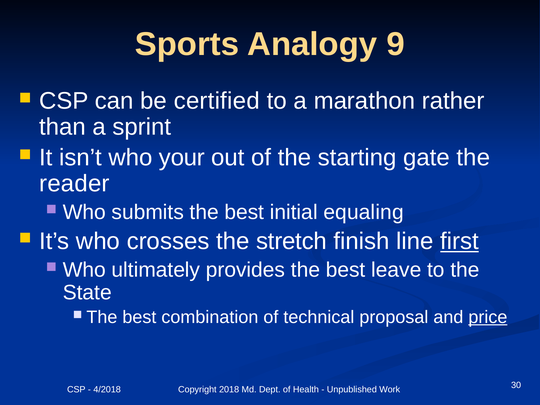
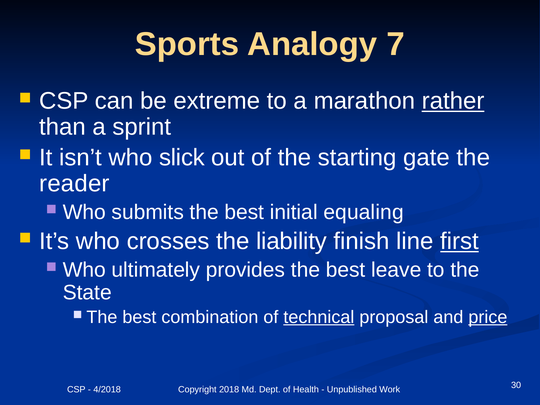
9: 9 -> 7
certified: certified -> extreme
rather underline: none -> present
your: your -> slick
stretch: stretch -> liability
technical underline: none -> present
